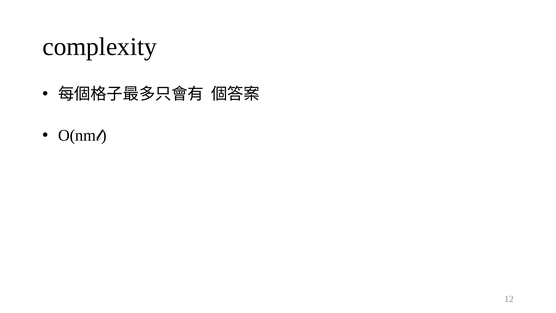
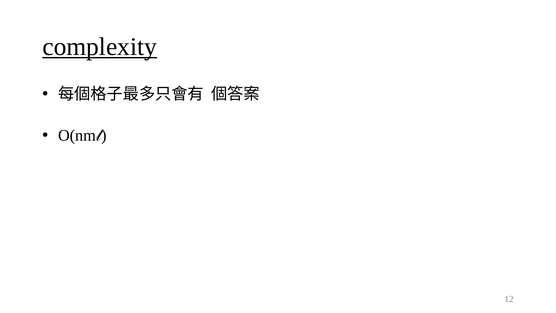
complexity underline: none -> present
